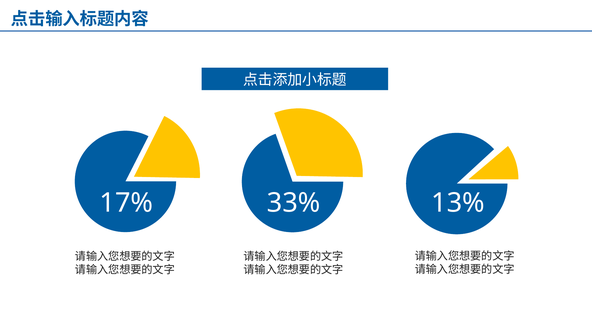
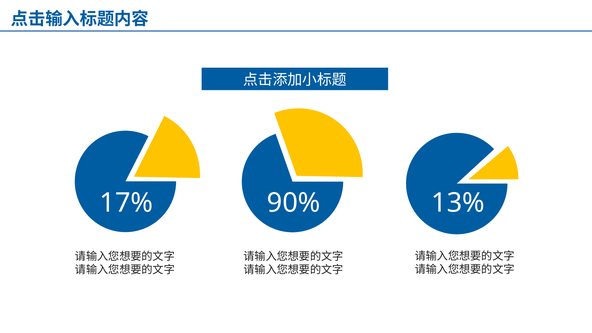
33%: 33% -> 90%
